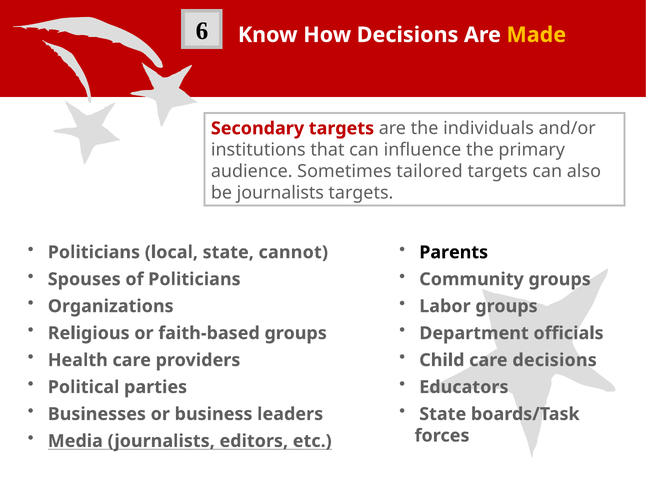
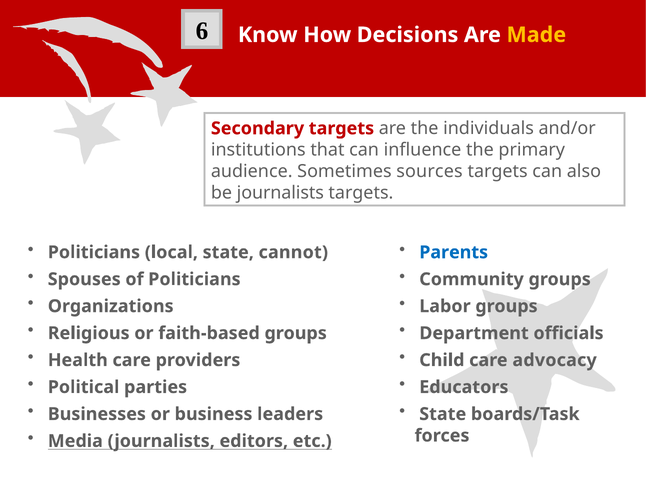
tailored: tailored -> sources
Parents colour: black -> blue
care decisions: decisions -> advocacy
